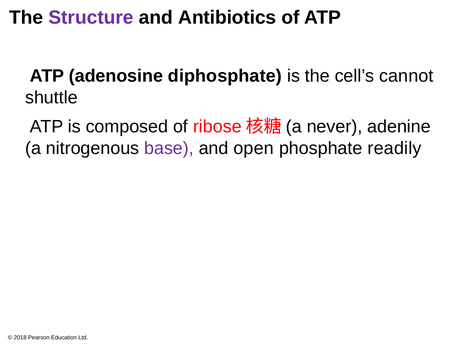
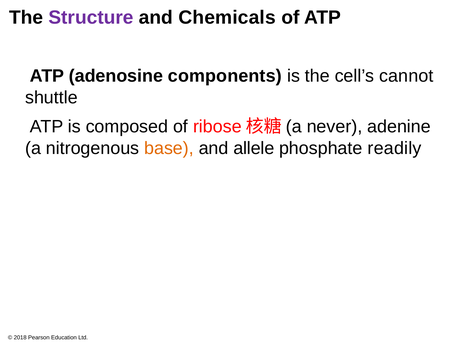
Antibiotics: Antibiotics -> Chemicals
diphosphate: diphosphate -> components
base colour: purple -> orange
open: open -> allele
